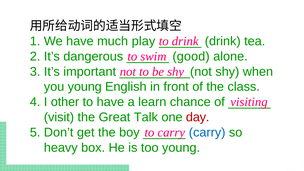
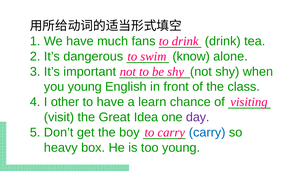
play: play -> fans
good: good -> know
Talk: Talk -> Idea
day colour: red -> purple
